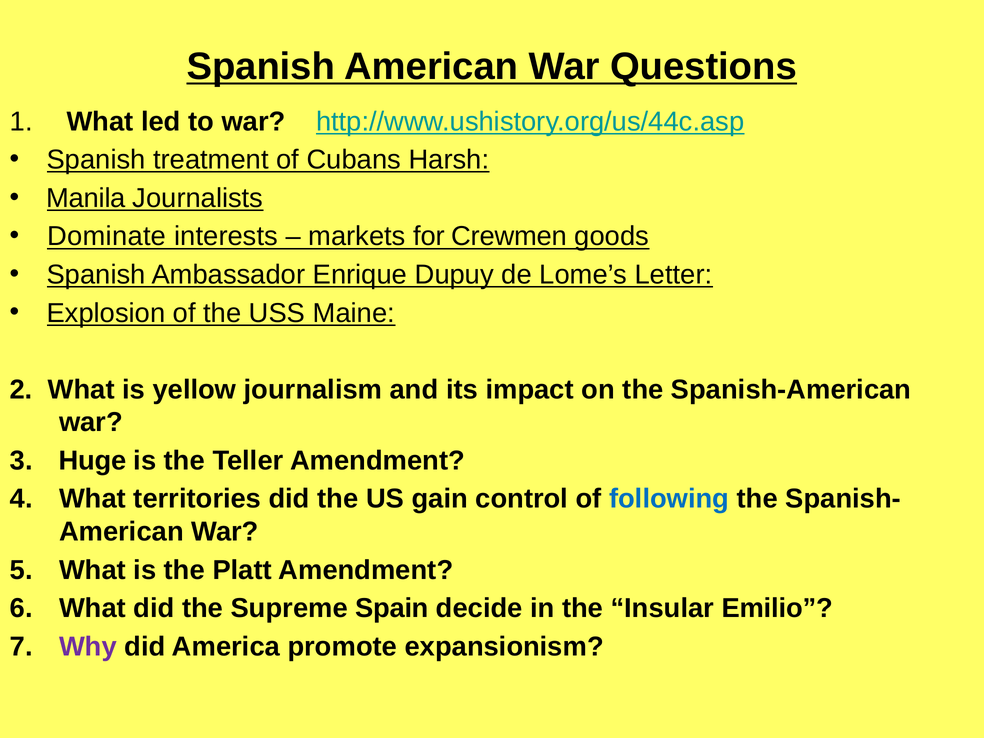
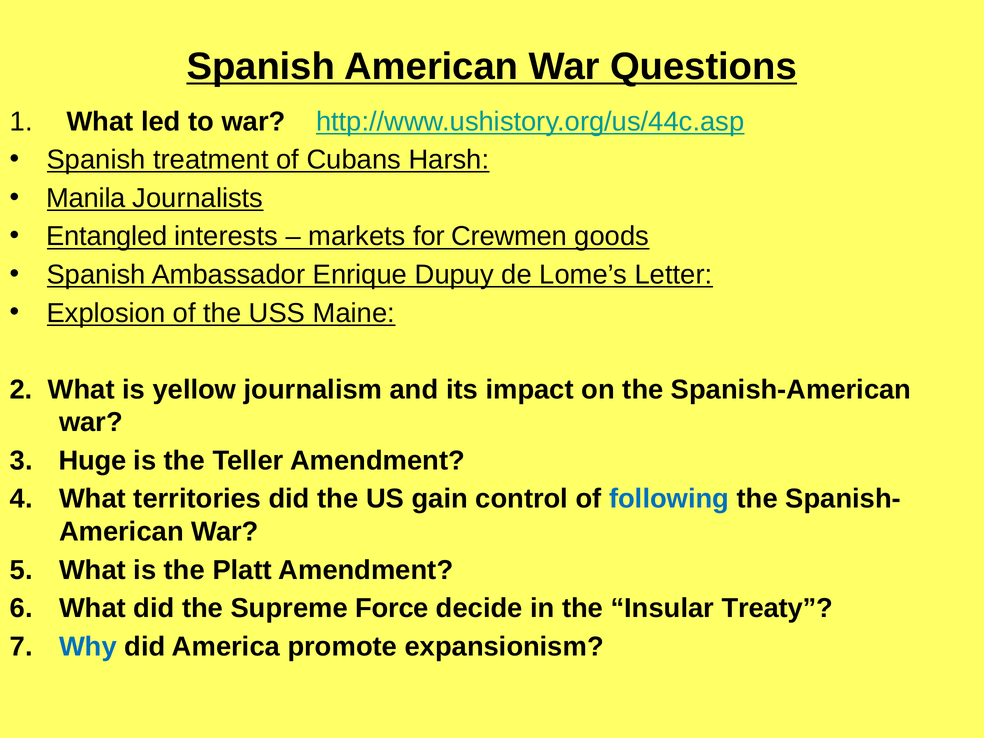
Dominate: Dominate -> Entangled
Spain: Spain -> Force
Emilio: Emilio -> Treaty
Why colour: purple -> blue
